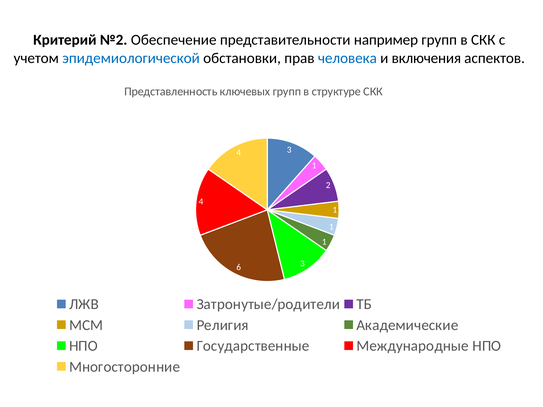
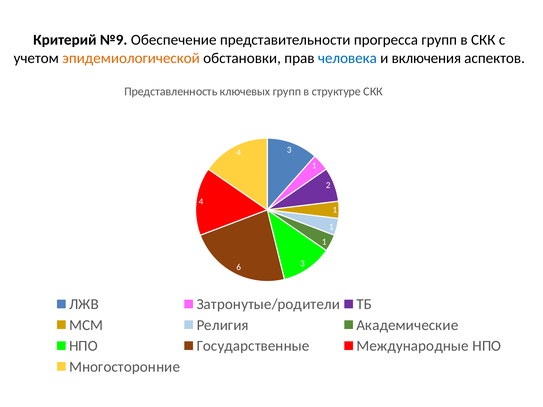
№2: №2 -> №9
например: например -> прогресса
эпидемиологической colour: blue -> orange
